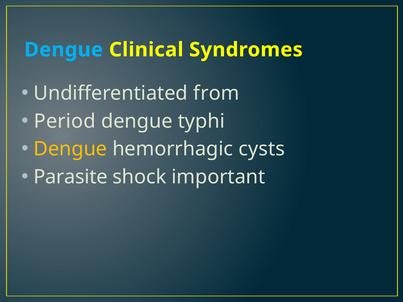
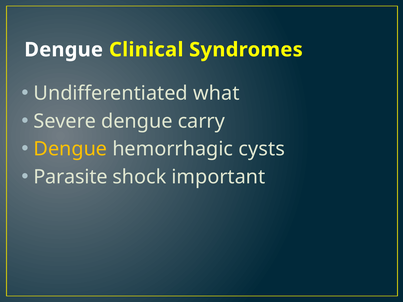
Dengue at (64, 50) colour: light blue -> white
from: from -> what
Period: Period -> Severe
typhi: typhi -> carry
